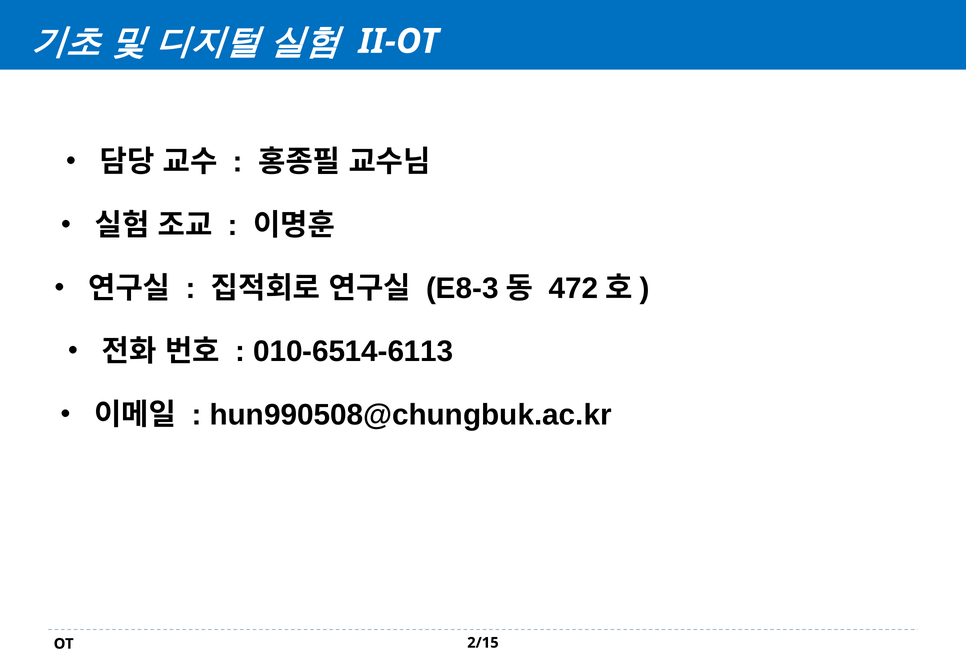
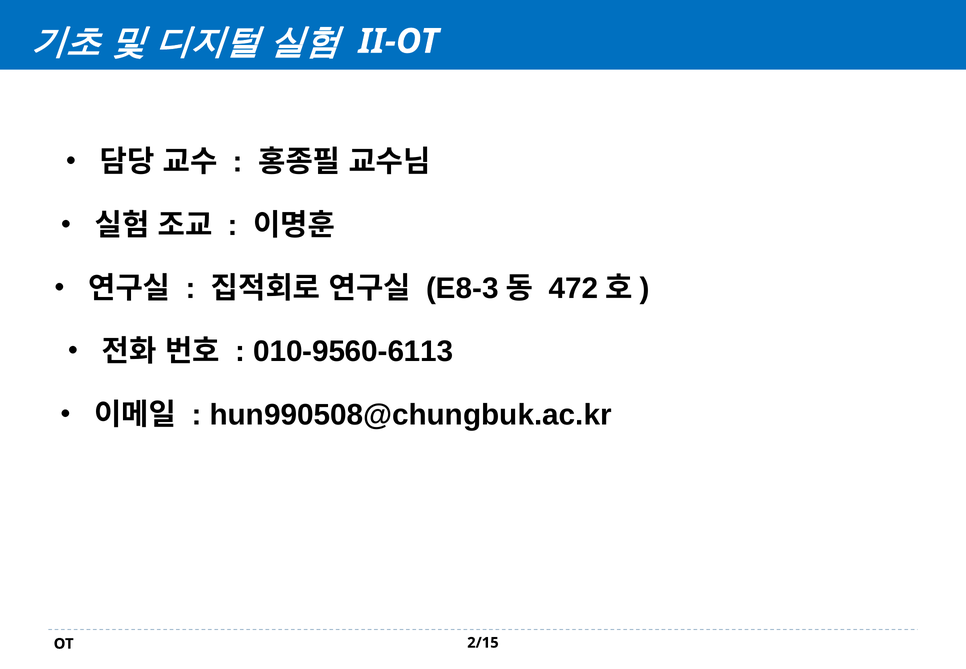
010-6514-6113: 010-6514-6113 -> 010-9560-6113
